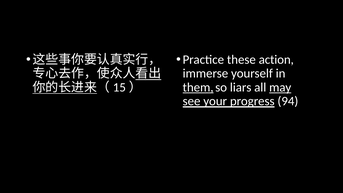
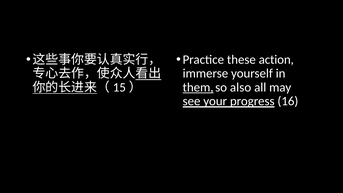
liars: liars -> also
may underline: present -> none
94: 94 -> 16
